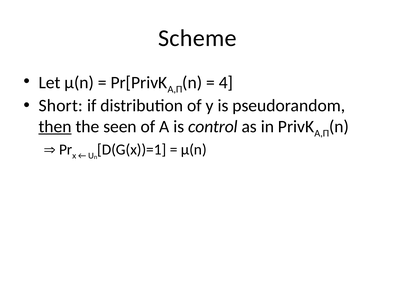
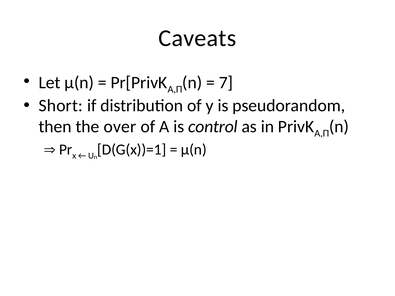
Scheme: Scheme -> Caveats
4: 4 -> 7
then underline: present -> none
seen: seen -> over
